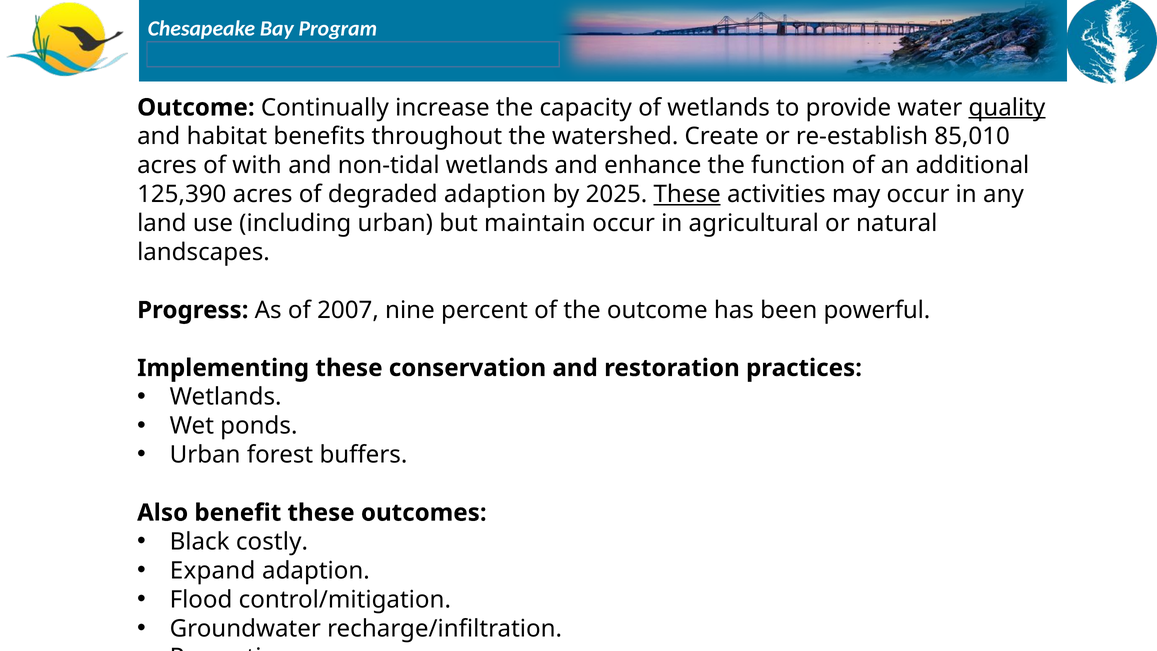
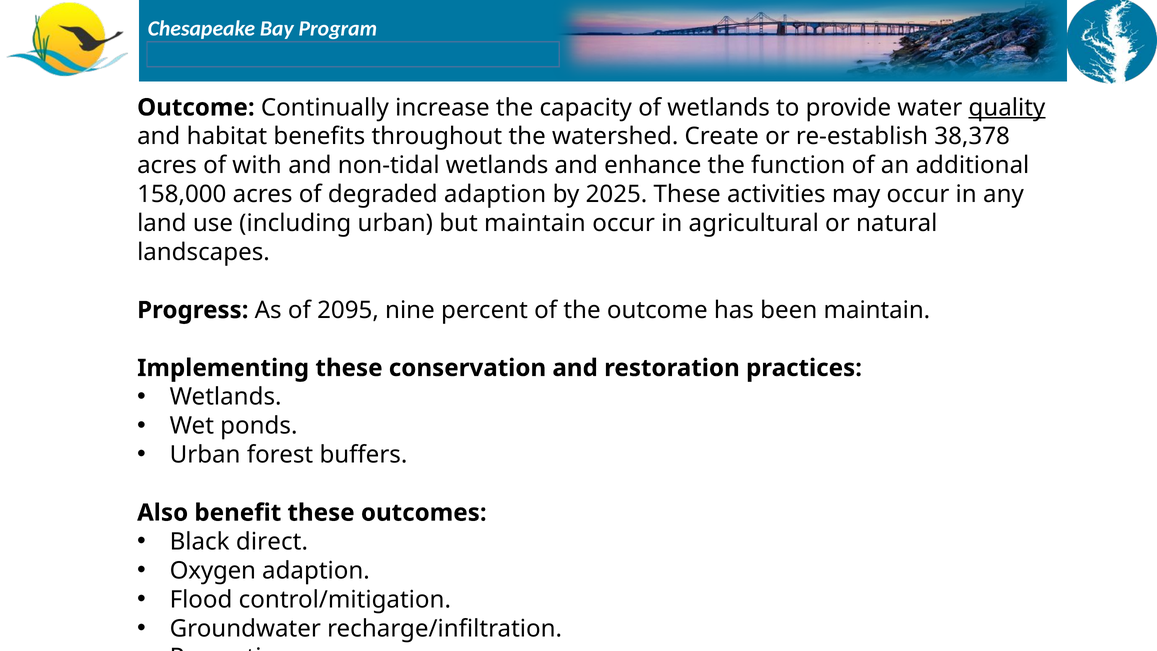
85,010: 85,010 -> 38,378
125,390: 125,390 -> 158,000
These at (687, 194) underline: present -> none
2007: 2007 -> 2095
been powerful: powerful -> maintain
costly: costly -> direct
Expand: Expand -> Oxygen
